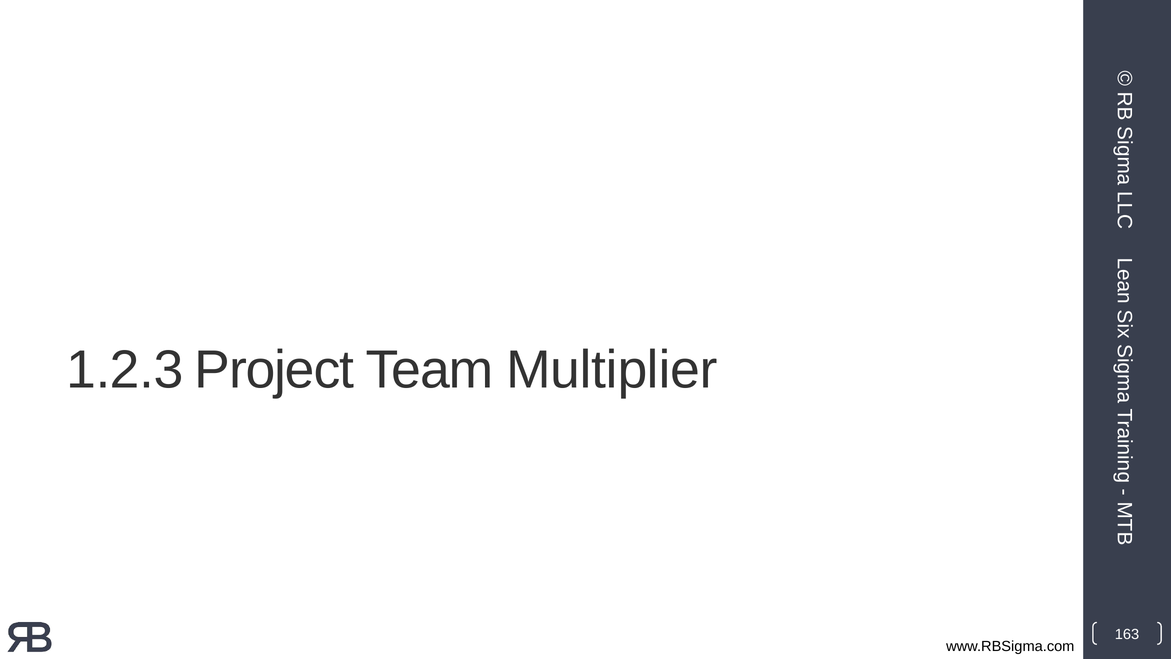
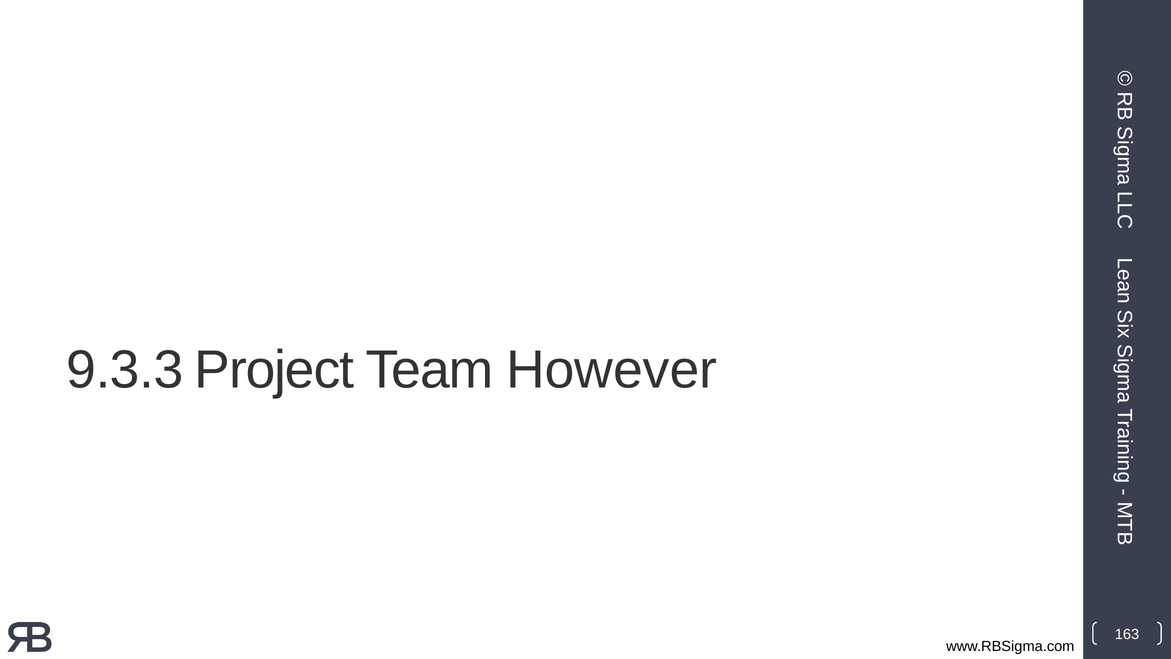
1.2.3: 1.2.3 -> 9.3.3
Multiplier: Multiplier -> However
